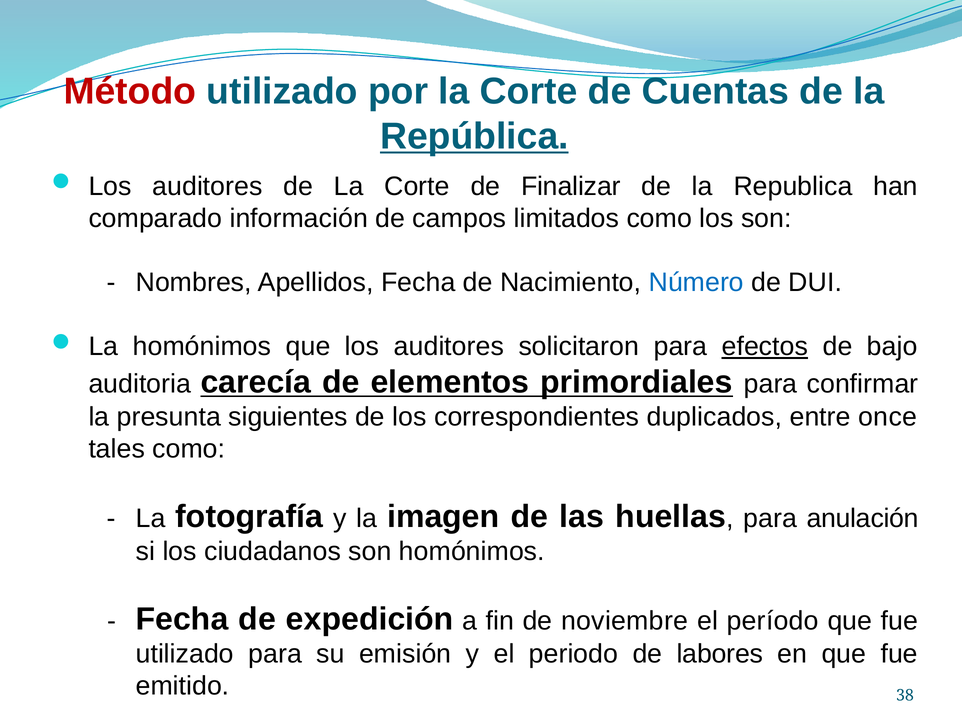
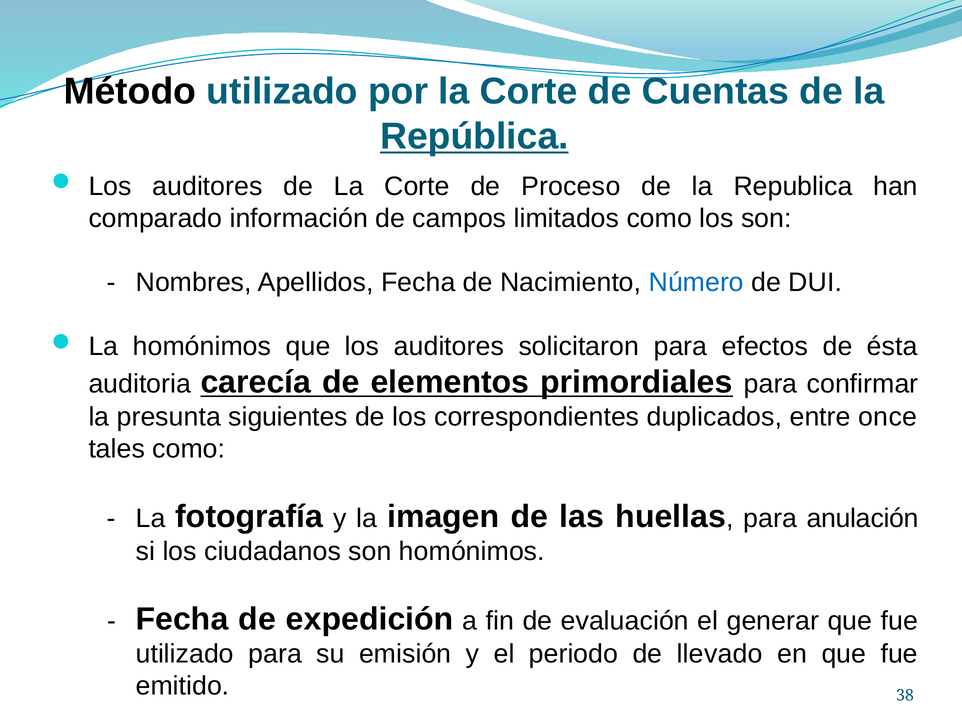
Método colour: red -> black
Finalizar: Finalizar -> Proceso
efectos underline: present -> none
bajo: bajo -> ésta
noviembre: noviembre -> evaluación
período: período -> generar
labores: labores -> llevado
